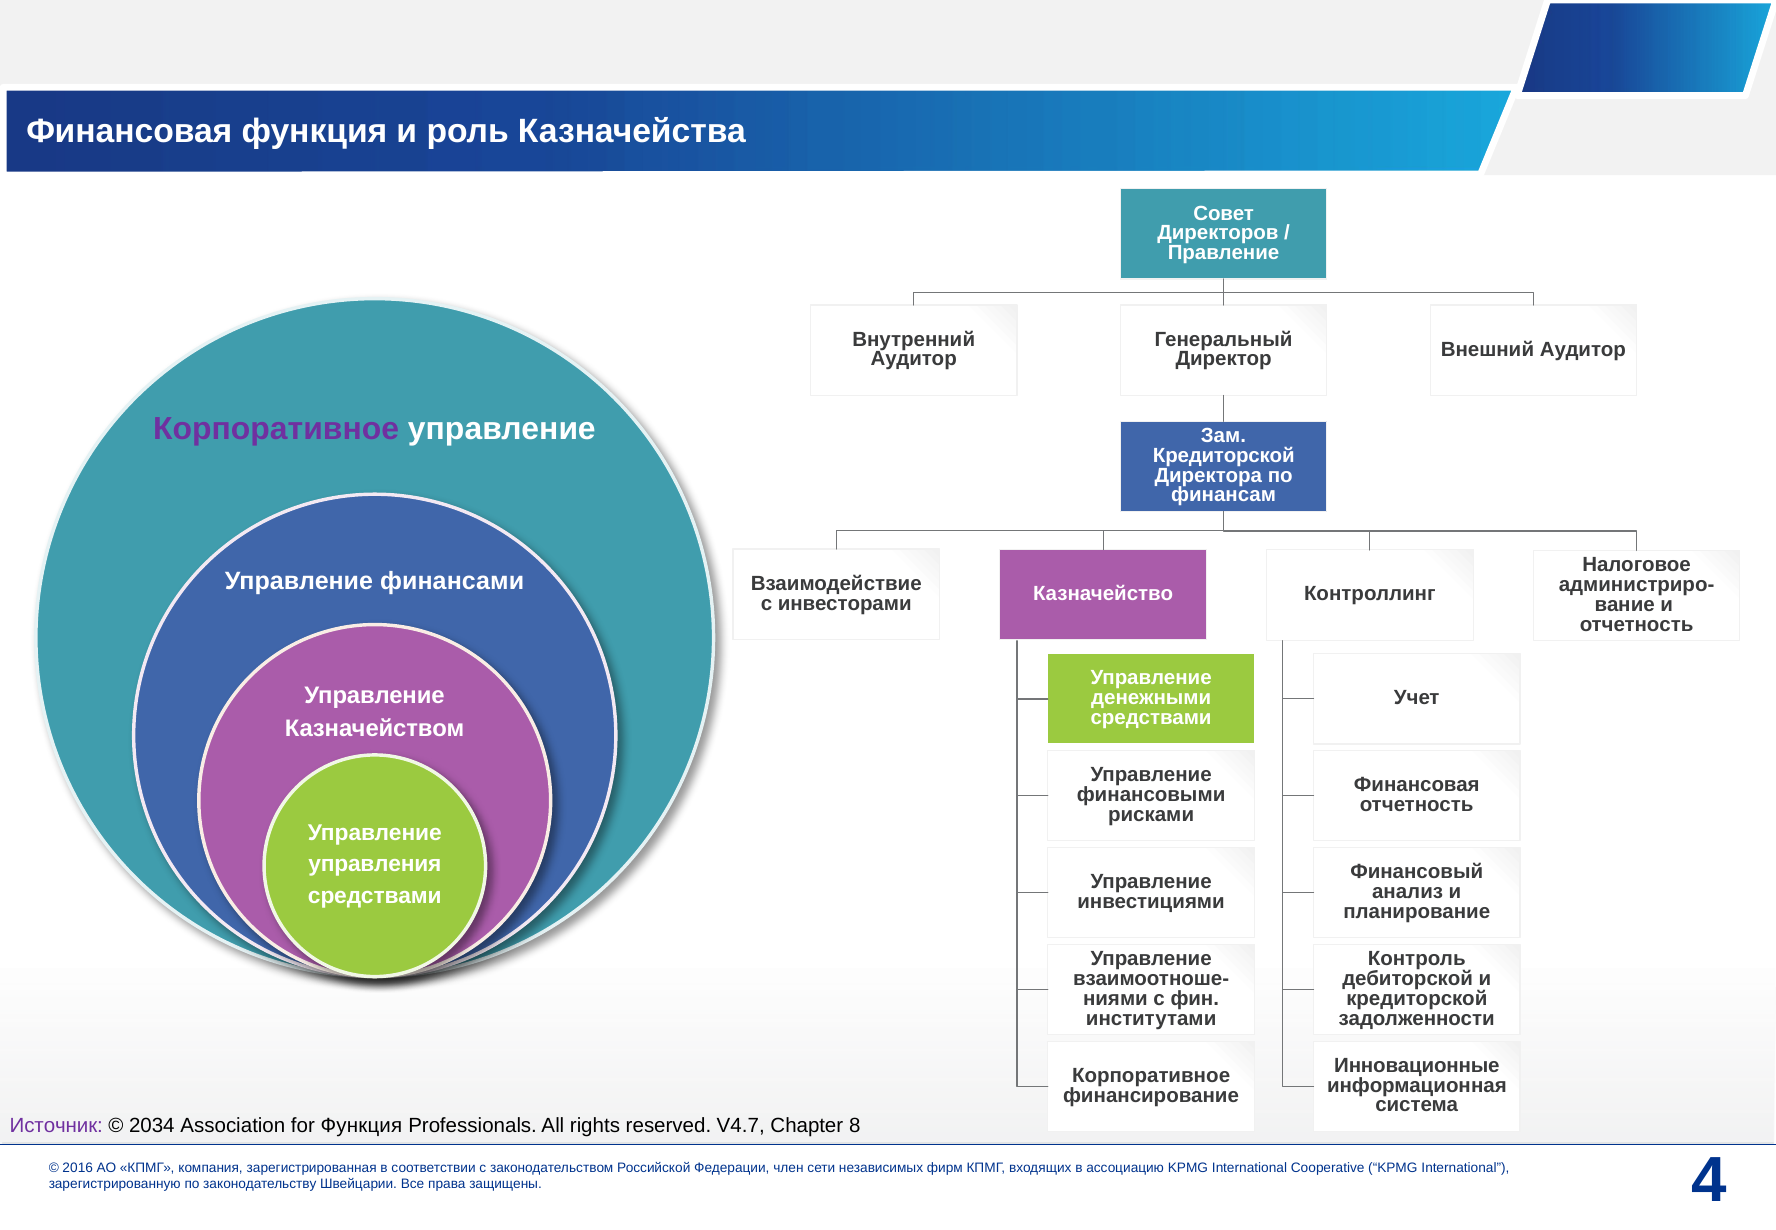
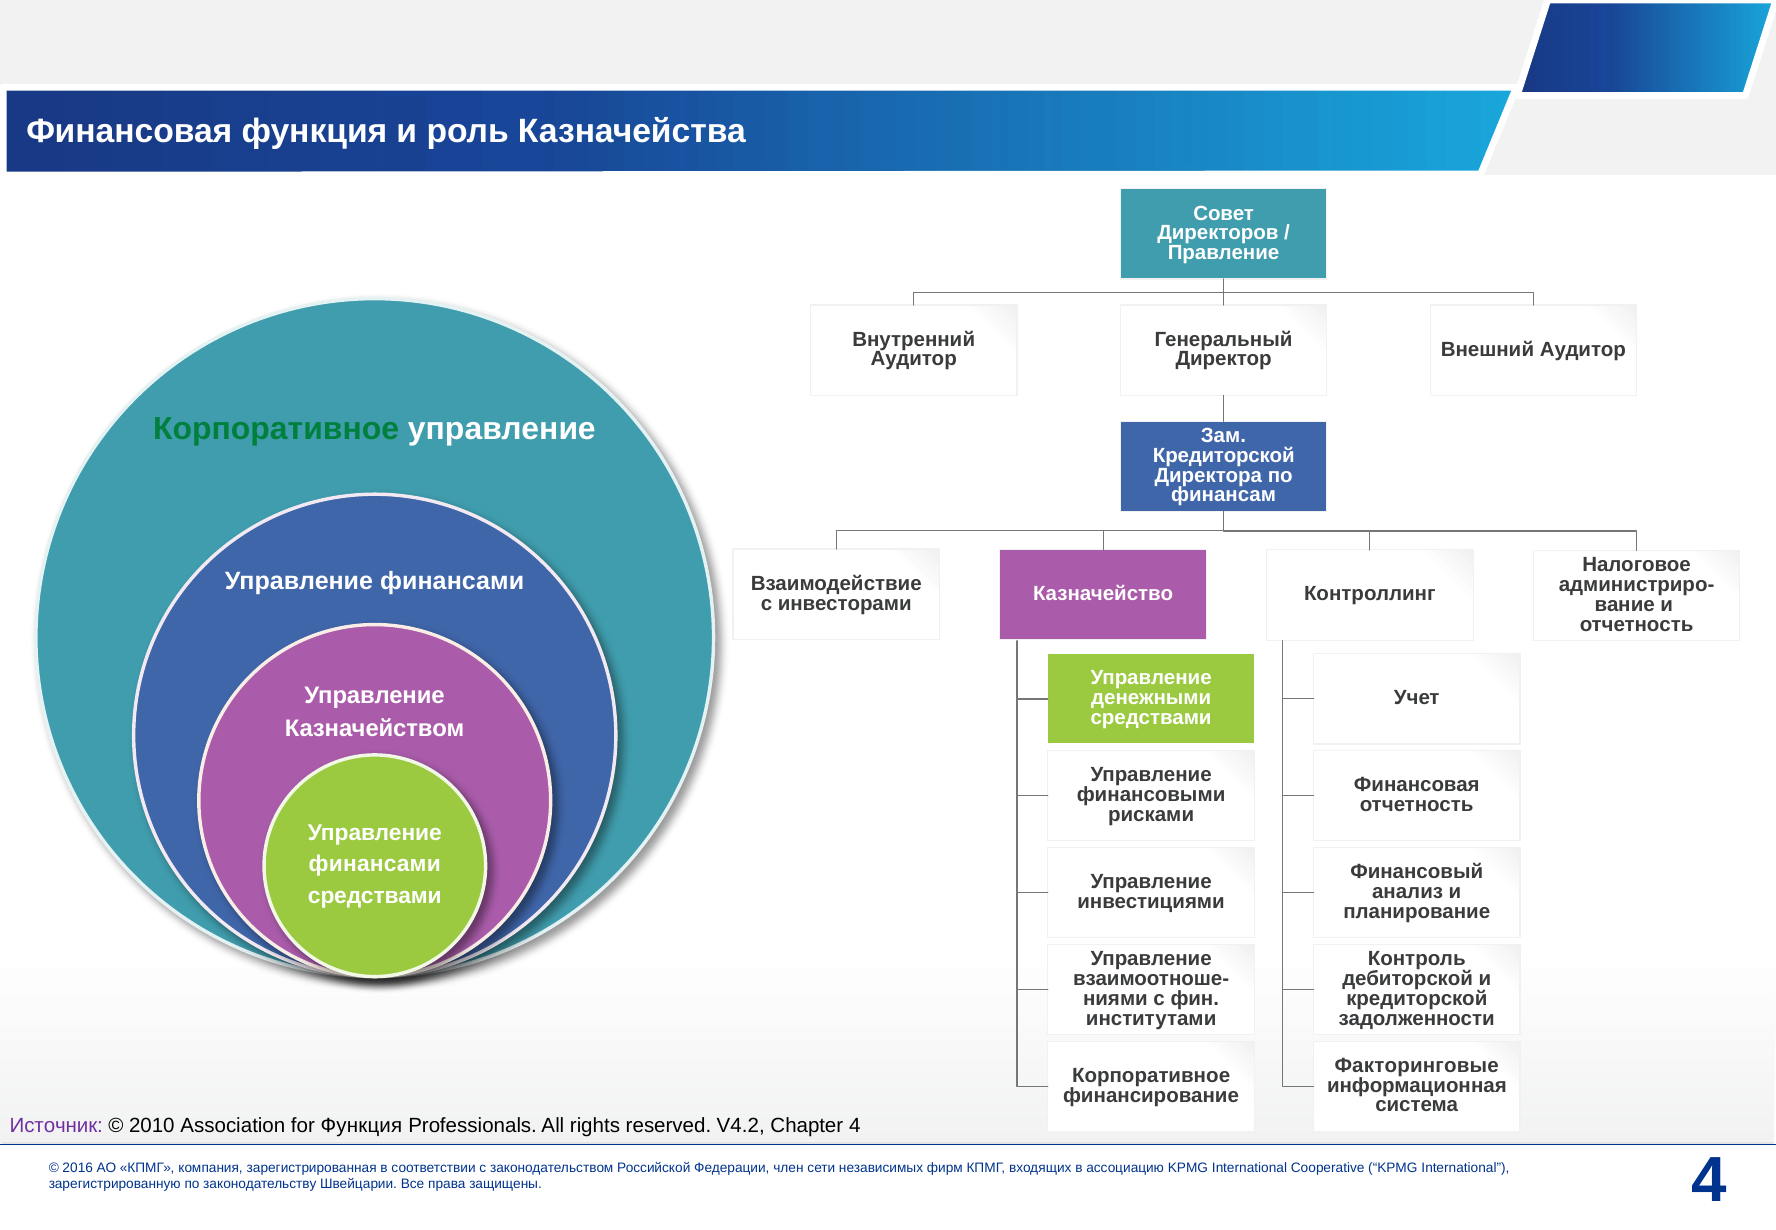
Корпоративное at (276, 429) colour: purple -> green
управления at (375, 864): управления -> финансами
Инновационные: Инновационные -> Факторинговые
2034: 2034 -> 2010
V4.7: V4.7 -> V4.2
Chapter 8: 8 -> 4
